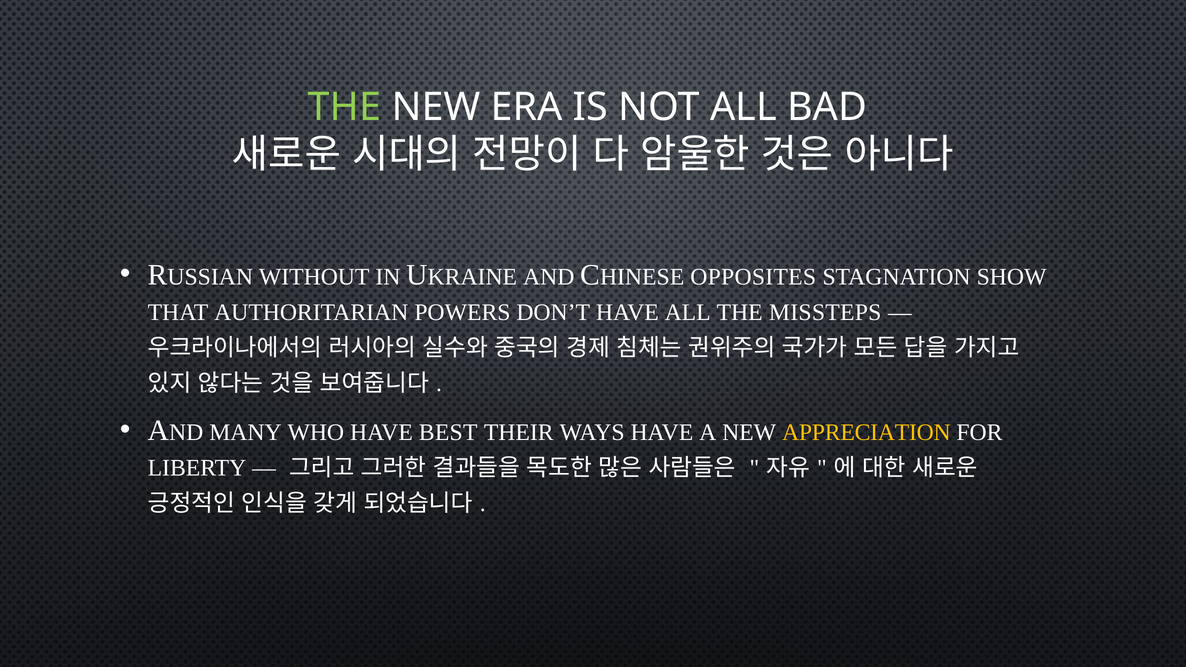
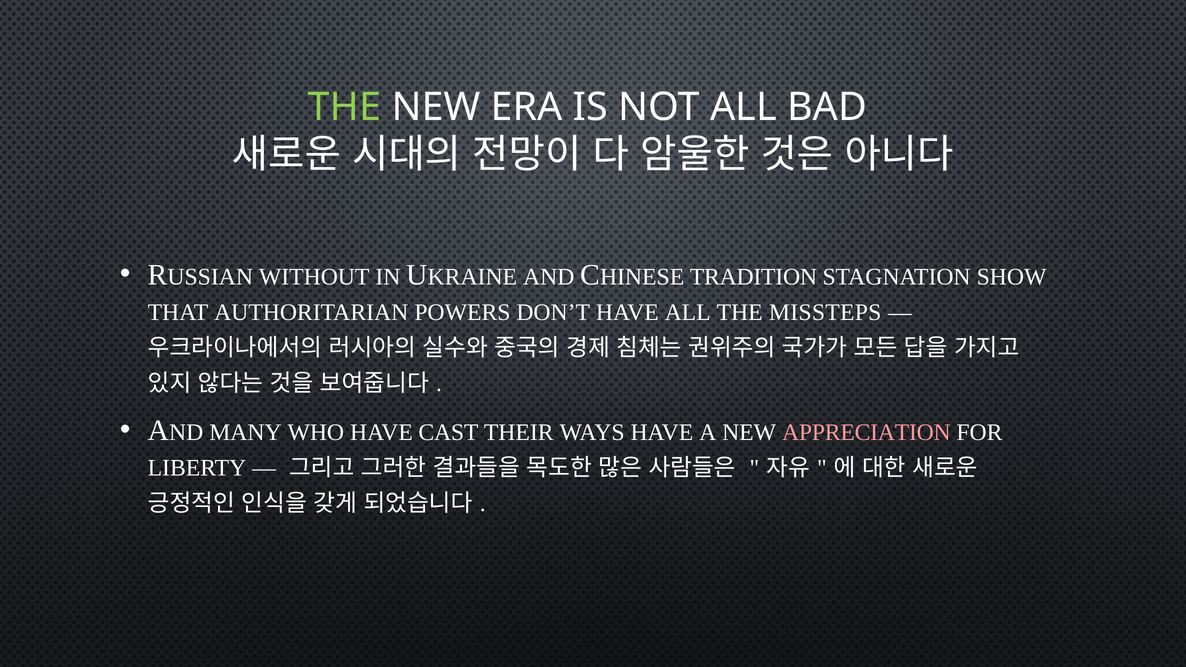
OPPOSITES: OPPOSITES -> TRADITION
BEST: BEST -> CAST
APPRECIATION colour: yellow -> pink
